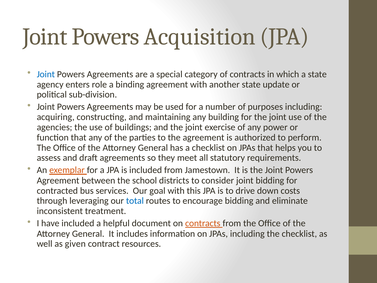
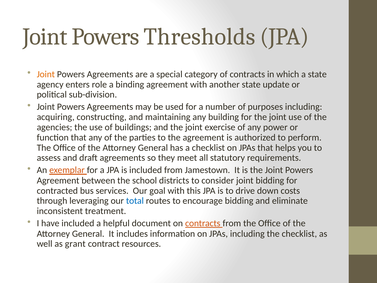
Acquisition: Acquisition -> Thresholds
Joint at (46, 74) colour: blue -> orange
given: given -> grant
